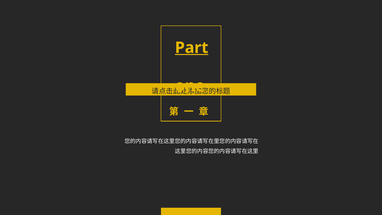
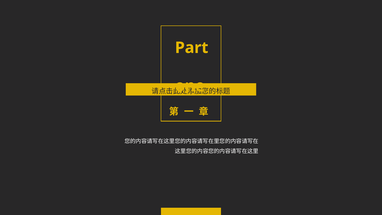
Part underline: present -> none
